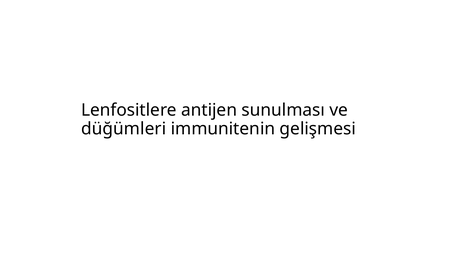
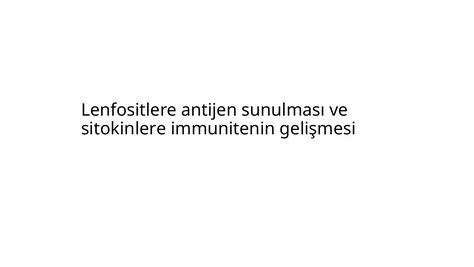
düğümleri: düğümleri -> sitokinlere
